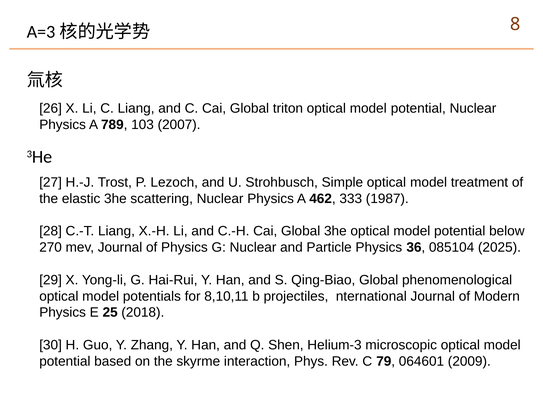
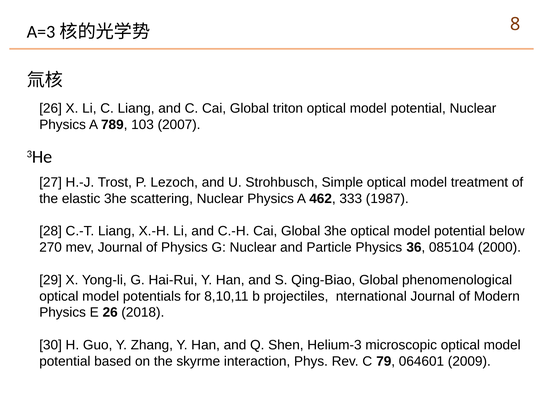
2025: 2025 -> 2000
E 25: 25 -> 26
